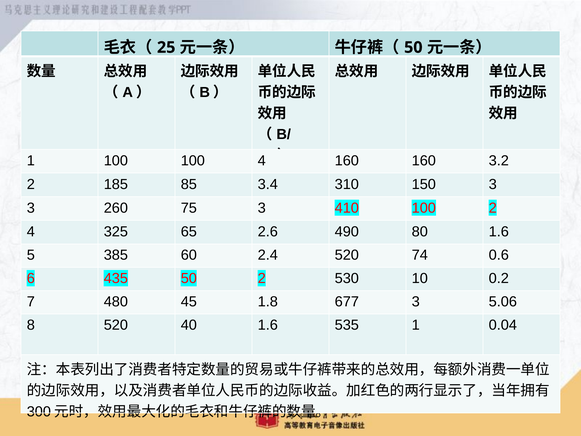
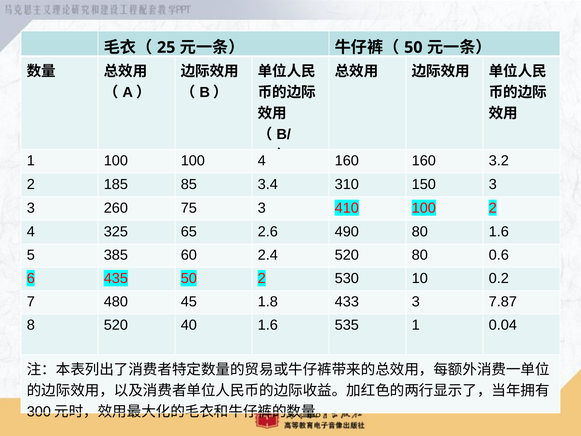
520 74: 74 -> 80
677: 677 -> 433
5.06: 5.06 -> 7.87
